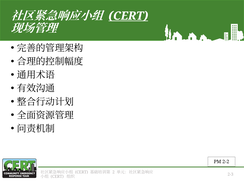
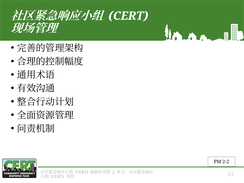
CERT at (128, 16) underline: present -> none
